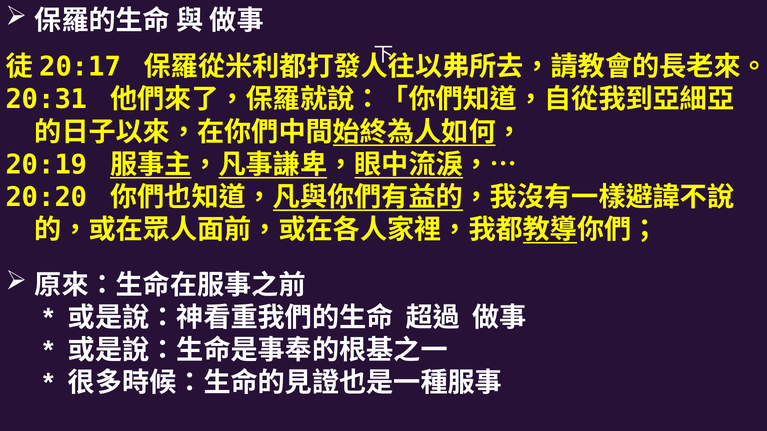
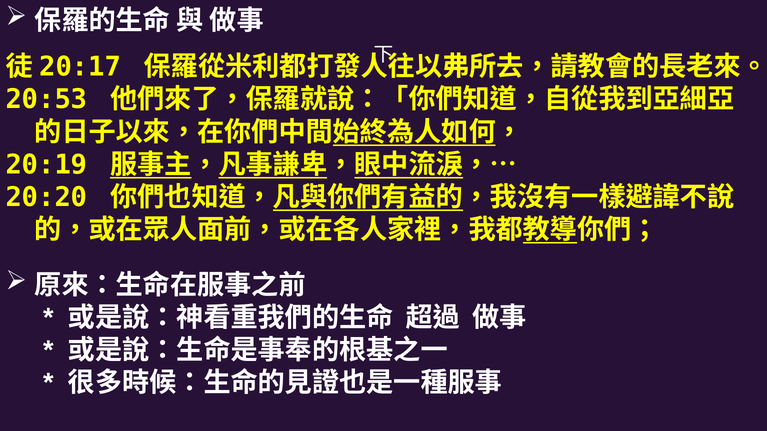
20:31: 20:31 -> 20:53
